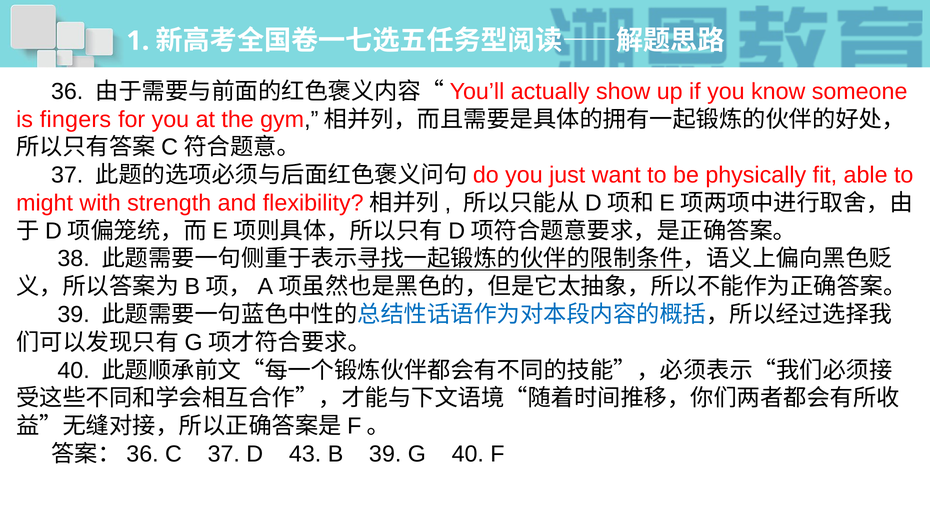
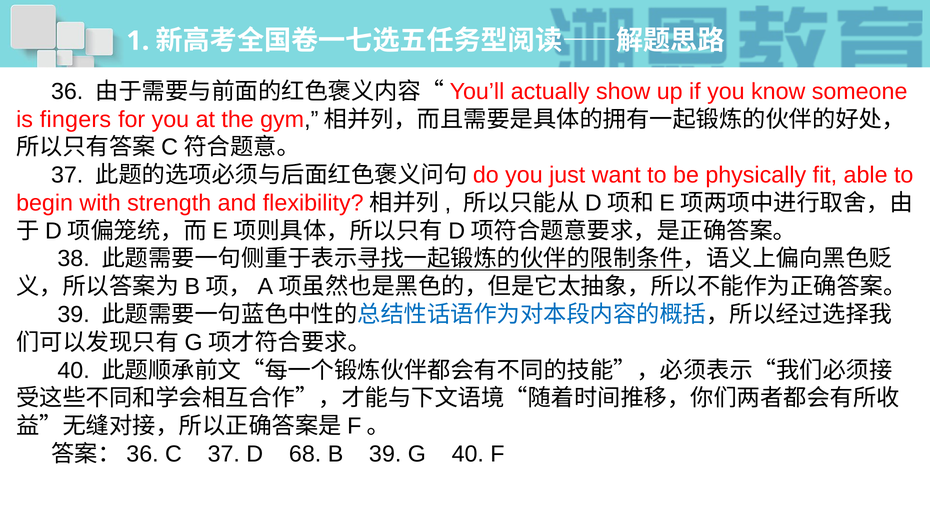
might: might -> begin
43: 43 -> 68
